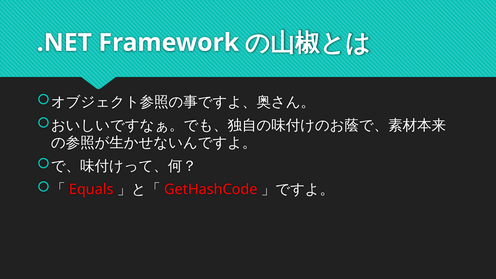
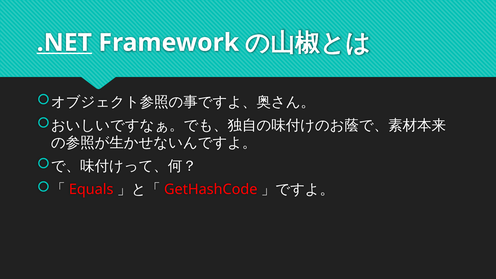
.NET underline: none -> present
